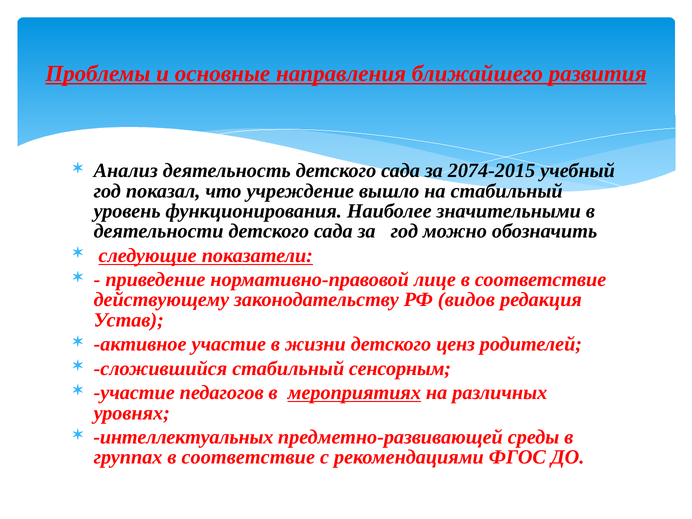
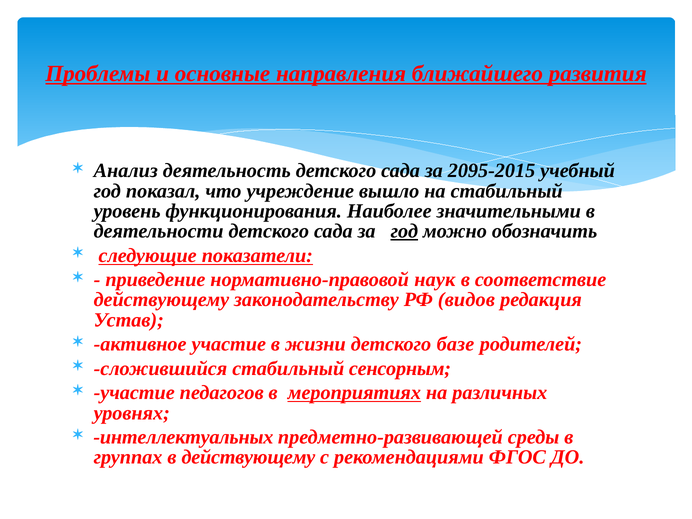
2074-2015: 2074-2015 -> 2095-2015
год at (404, 231) underline: none -> present
лице: лице -> наук
ценз: ценз -> базе
группах в соответствие: соответствие -> действующему
